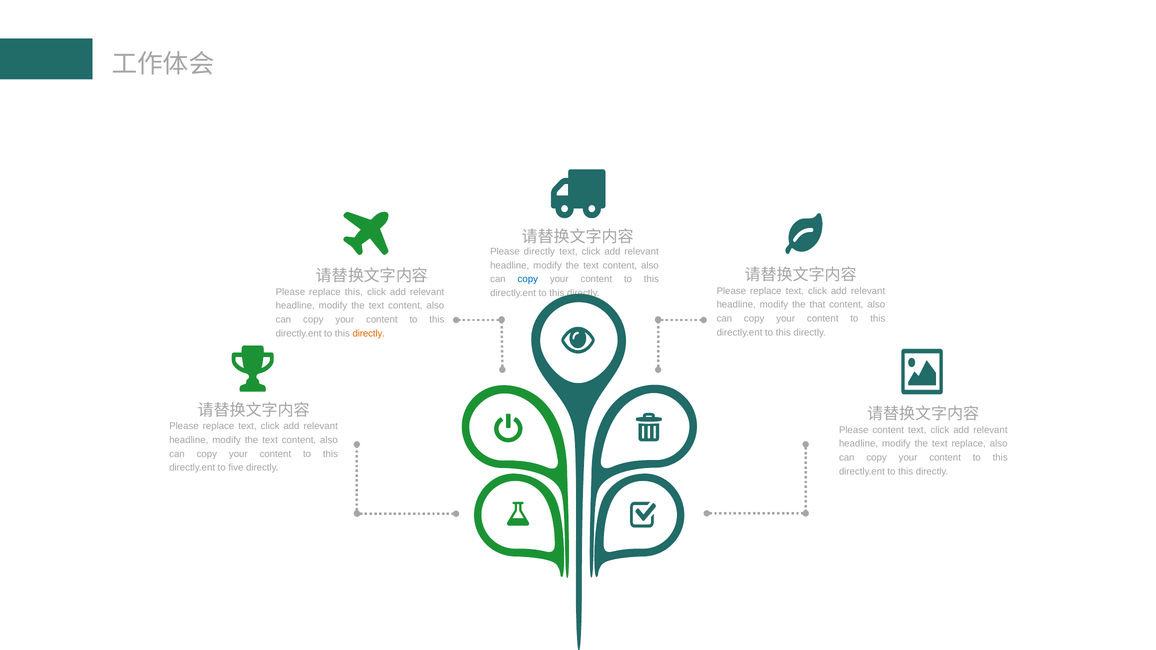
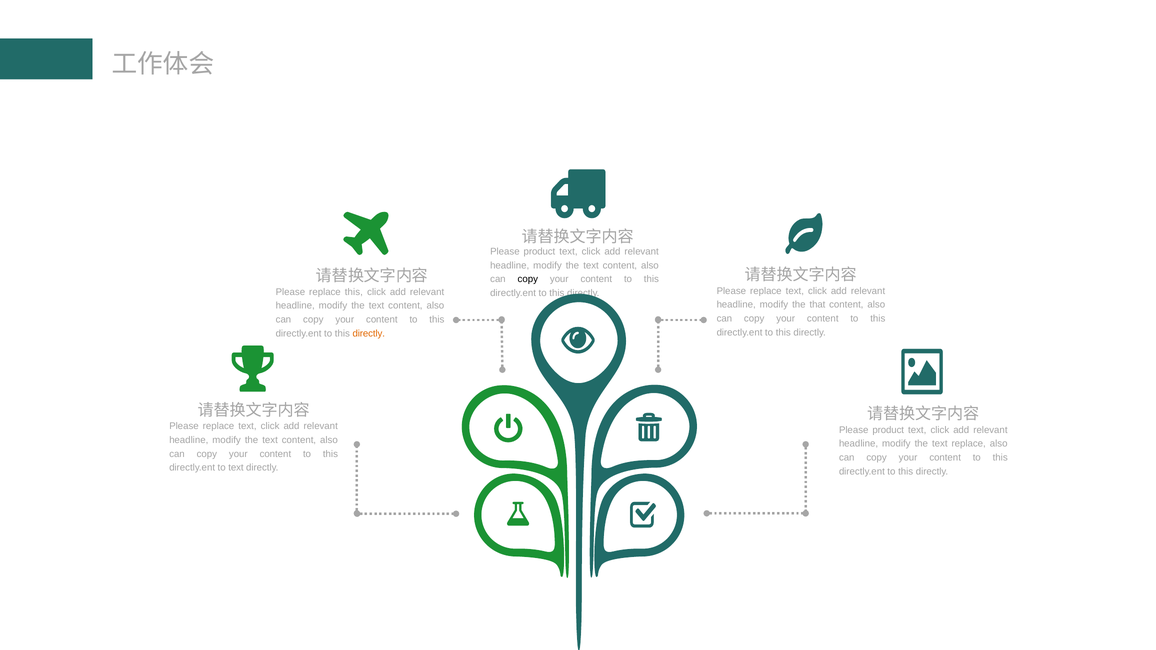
directly at (539, 252): directly -> product
copy at (528, 279) colour: blue -> black
content at (888, 430): content -> product
to five: five -> text
